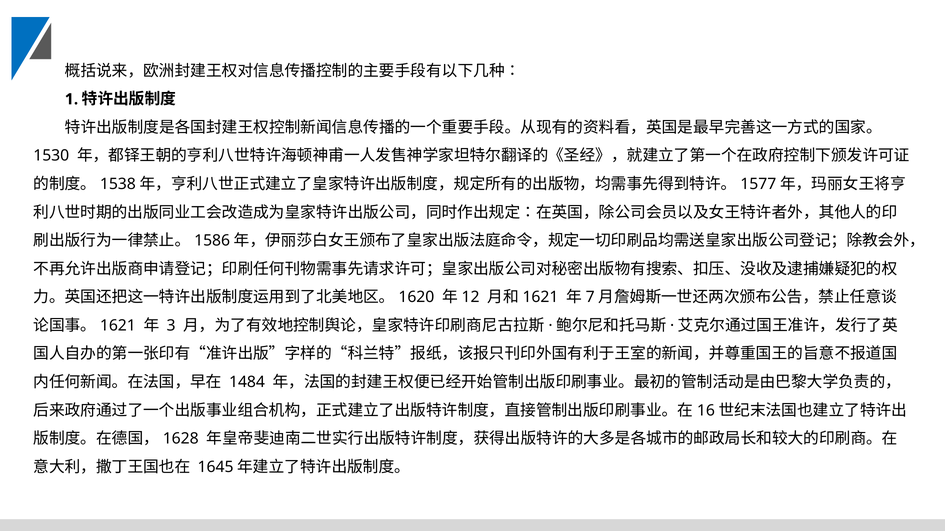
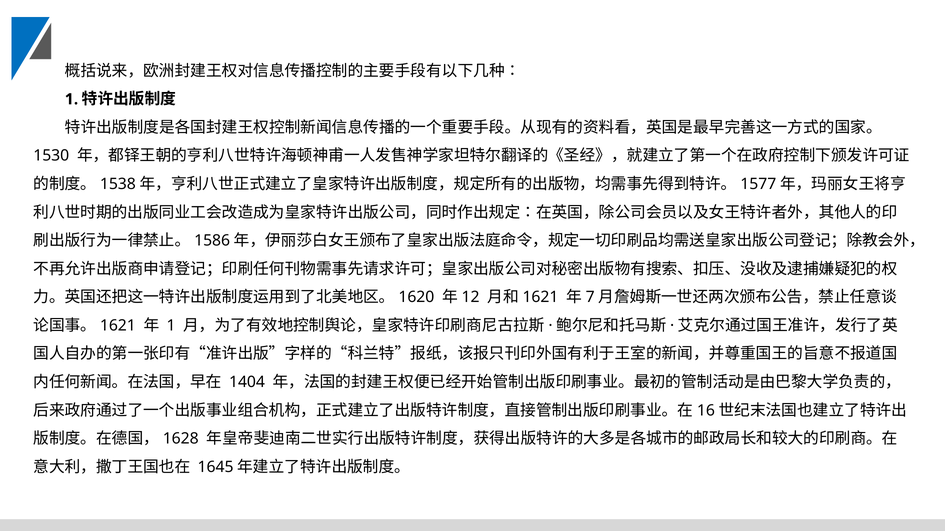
3 at (171, 326): 3 -> 1
1484: 1484 -> 1404
